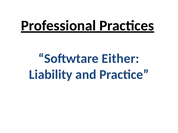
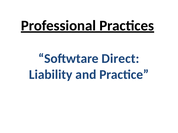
Either: Either -> Direct
